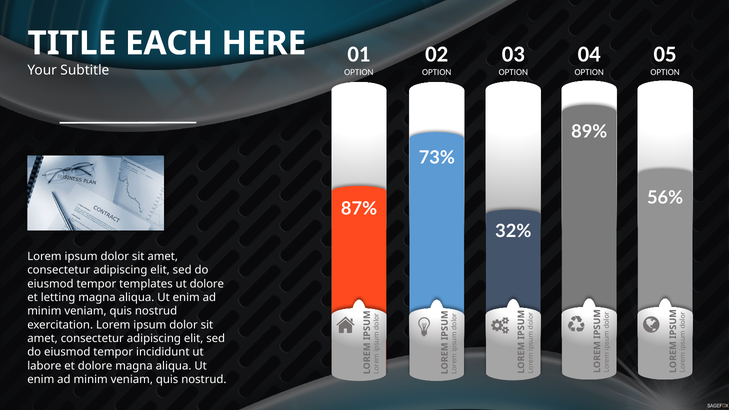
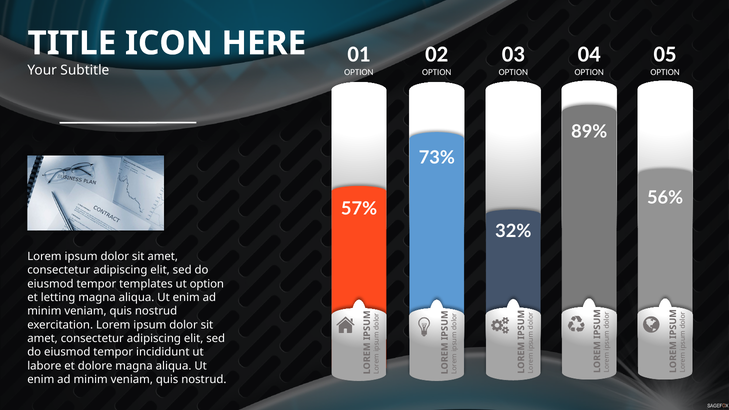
EACH: EACH -> ICON
87%: 87% -> 57%
ut dolore: dolore -> option
